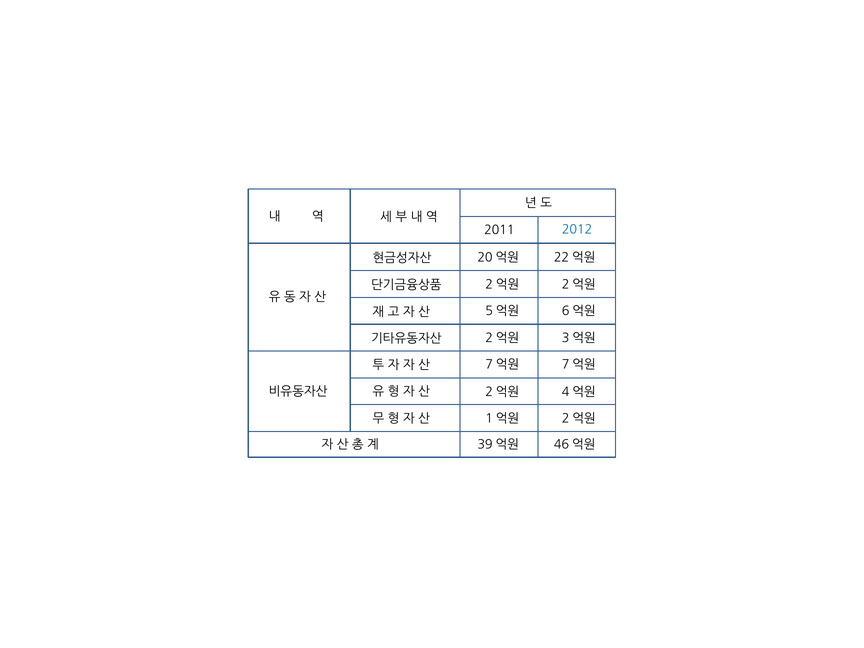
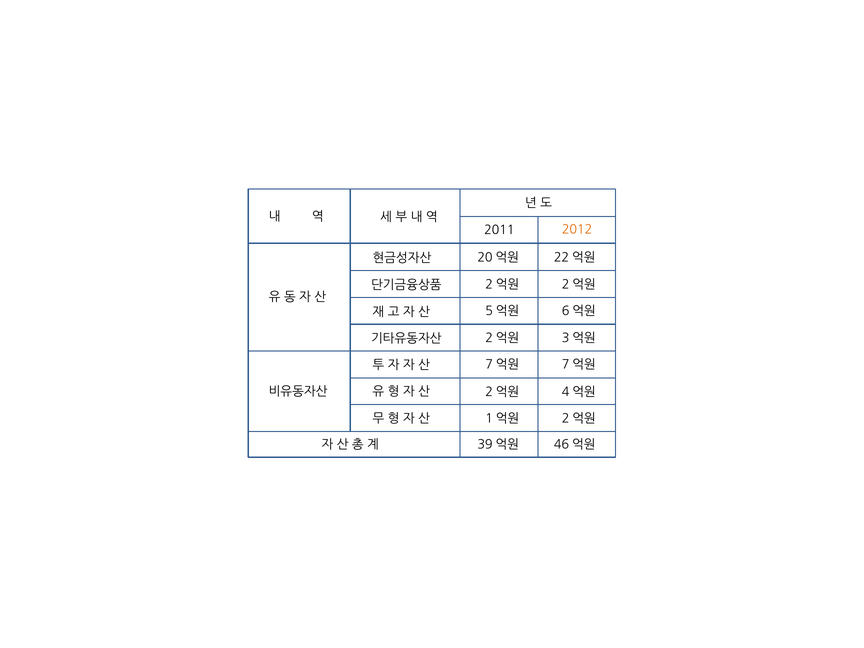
2012 colour: blue -> orange
